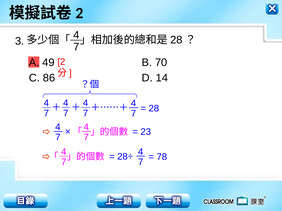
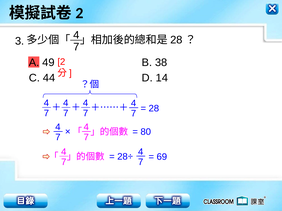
70: 70 -> 38
86: 86 -> 44
23: 23 -> 80
78: 78 -> 69
